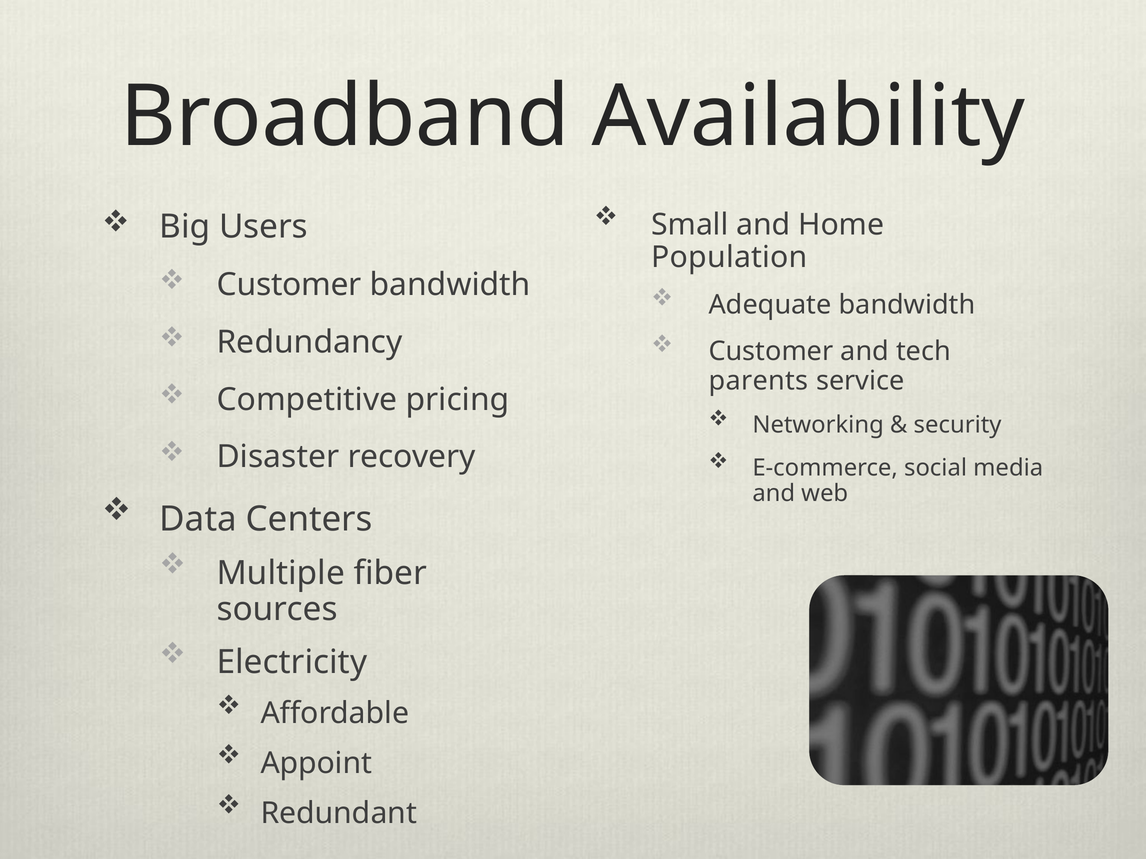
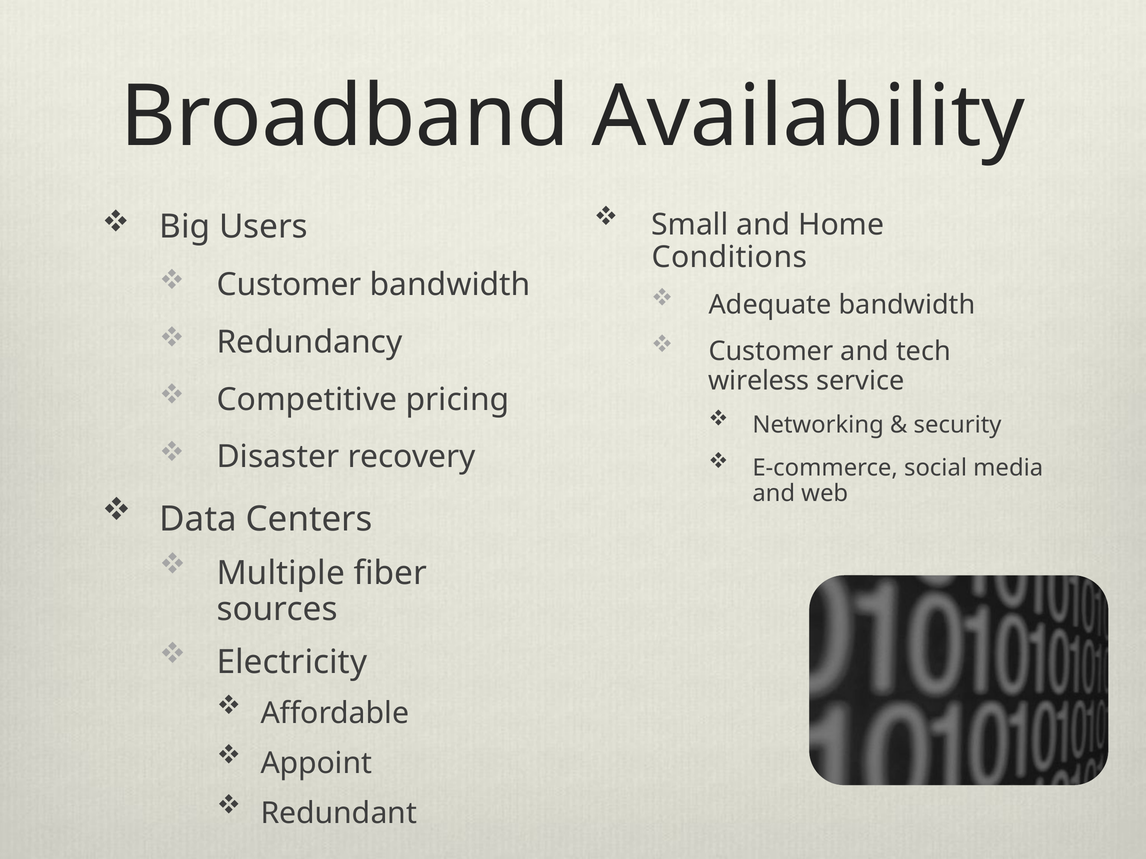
Population: Population -> Conditions
parents: parents -> wireless
